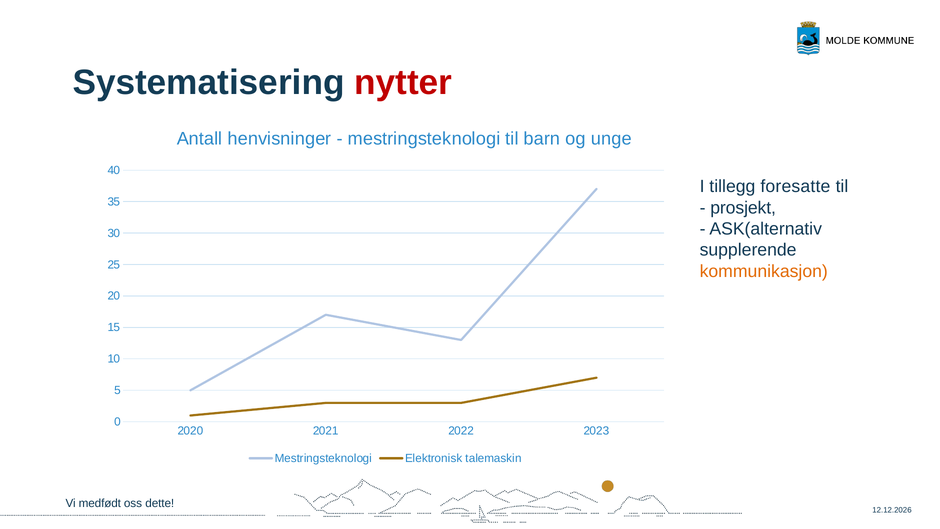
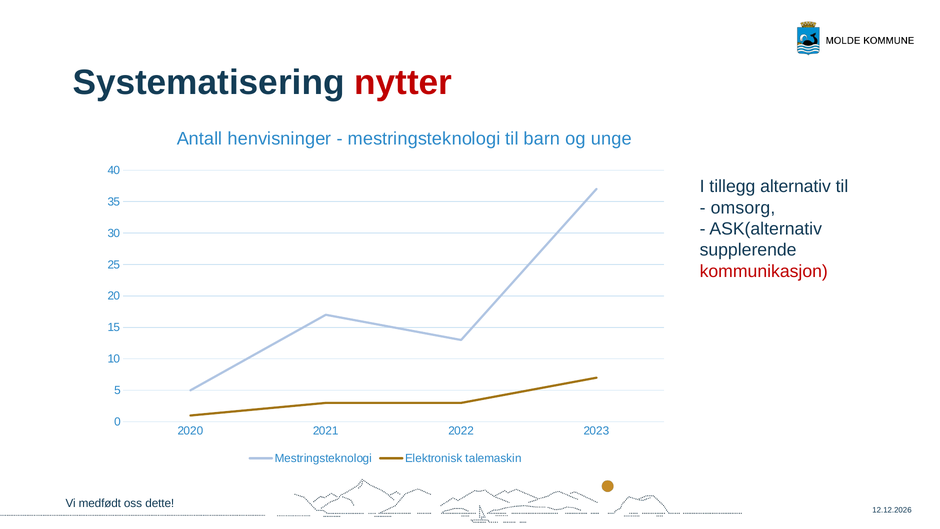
foresatte: foresatte -> alternativ
prosjekt: prosjekt -> omsorg
kommunikasjon colour: orange -> red
